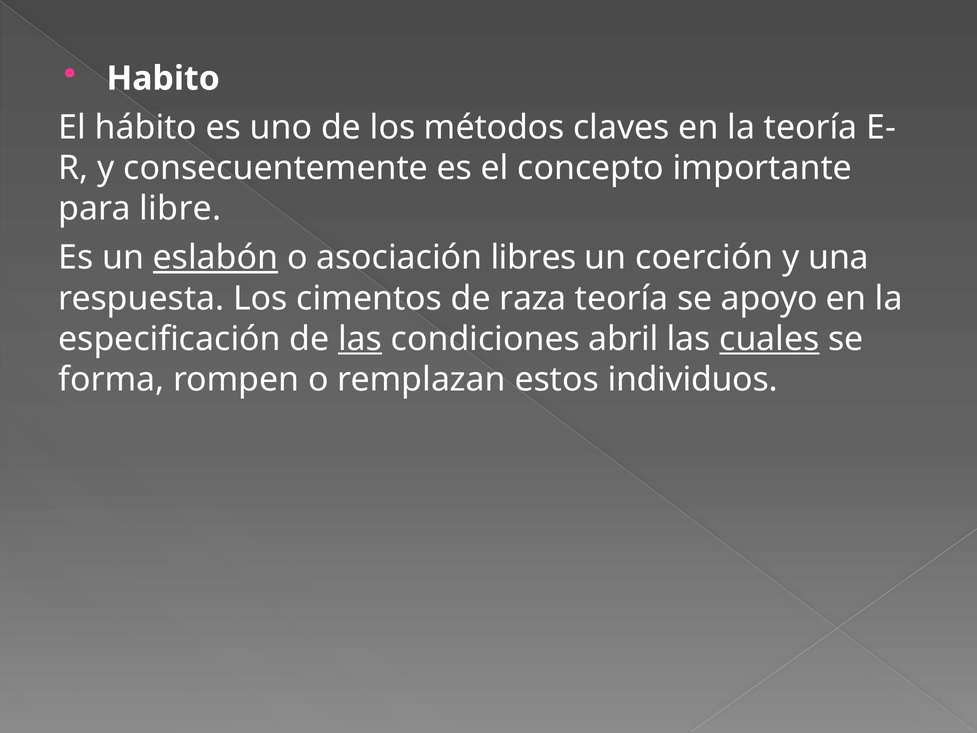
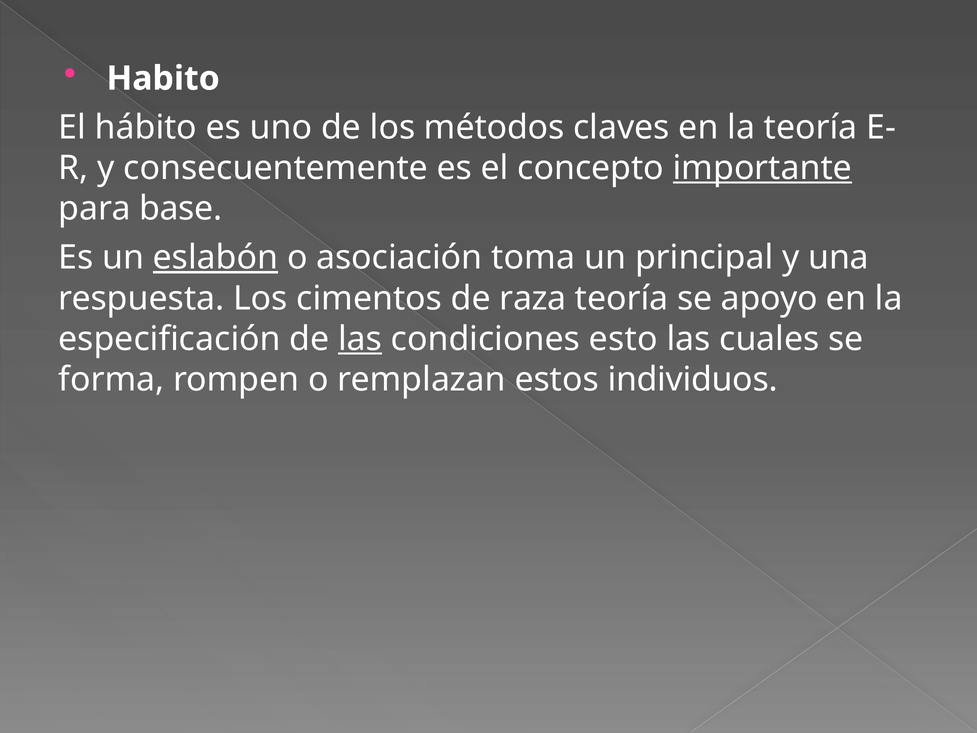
importante underline: none -> present
libre: libre -> base
libres: libres -> toma
coerción: coerción -> principal
abril: abril -> esto
cuales underline: present -> none
